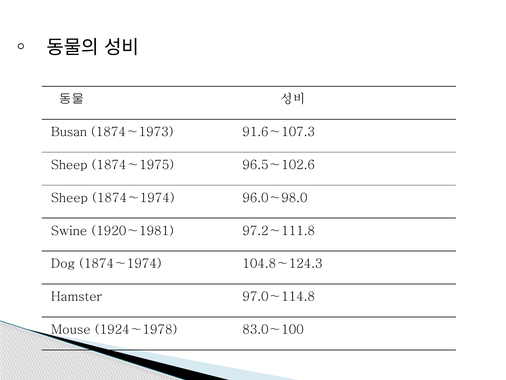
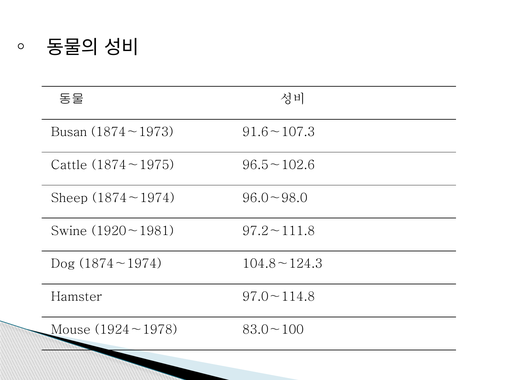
Sheep at (69, 165): Sheep -> Cattle
